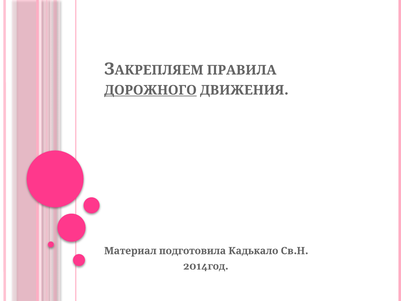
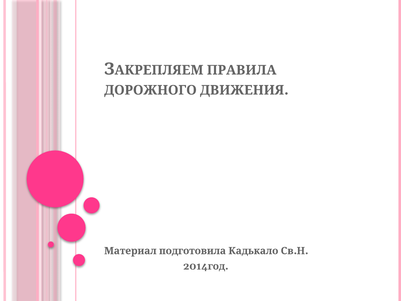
ДОРОЖНОГО underline: present -> none
